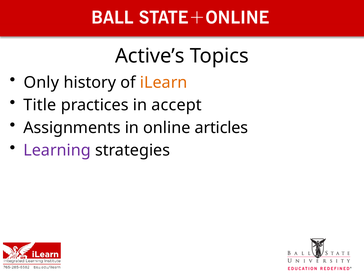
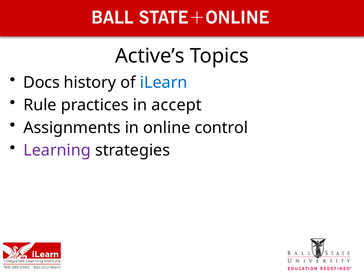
Only: Only -> Docs
iLearn colour: orange -> blue
Title: Title -> Rule
articles: articles -> control
